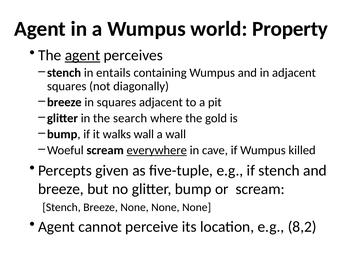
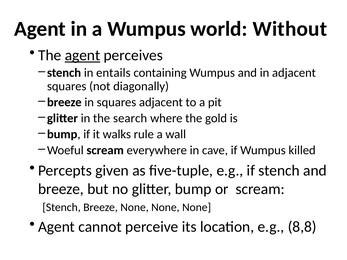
Property: Property -> Without
walks wall: wall -> rule
everywhere underline: present -> none
8,2: 8,2 -> 8,8
